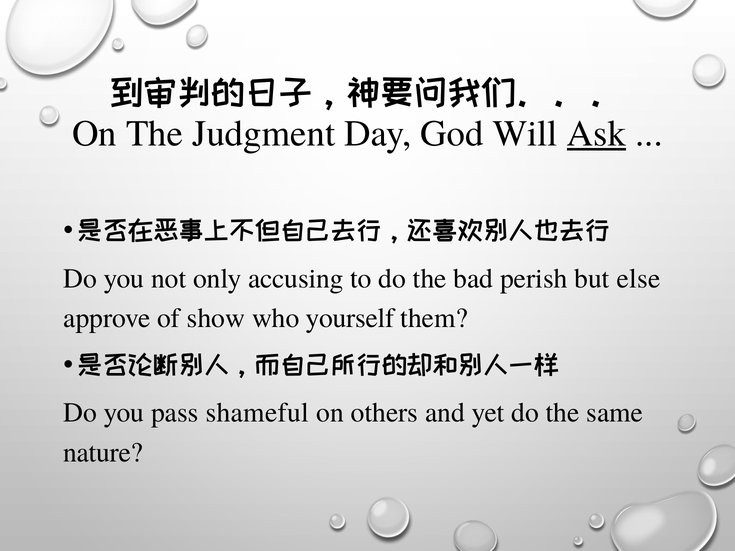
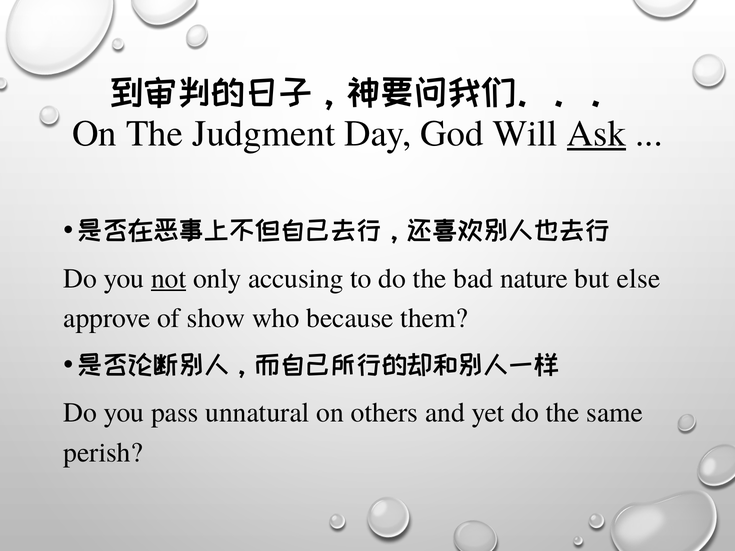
not underline: none -> present
perish: perish -> nature
yourself: yourself -> because
shameful: shameful -> unnatural
nature: nature -> perish
